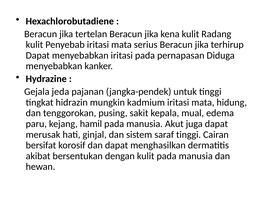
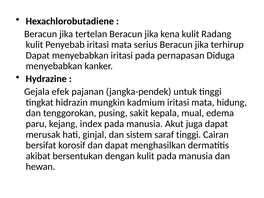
jeda: jeda -> efek
hamil: hamil -> index
